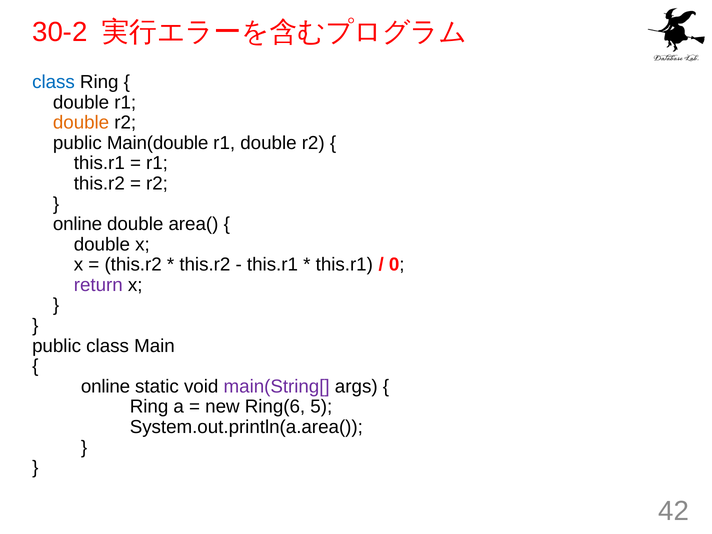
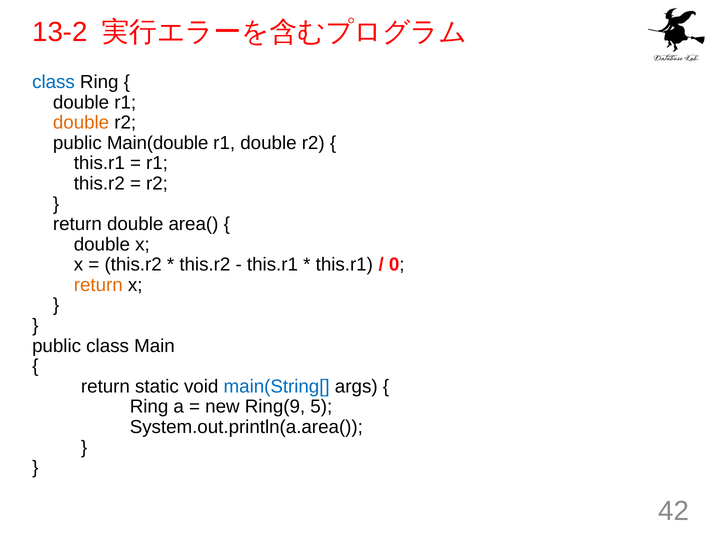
30-2: 30-2 -> 13-2
online at (77, 224): online -> return
return at (98, 285) colour: purple -> orange
online at (106, 386): online -> return
main(String[ colour: purple -> blue
Ring(6: Ring(6 -> Ring(9
